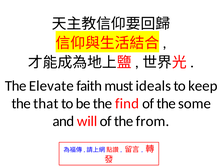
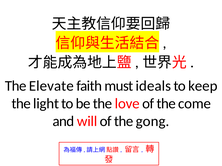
that: that -> light
find: find -> love
some: some -> come
from: from -> gong
